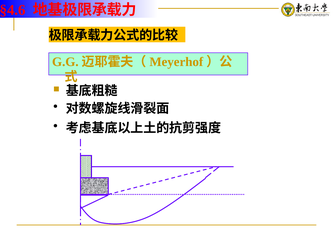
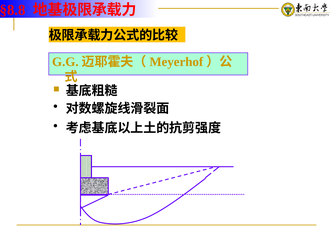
§4.6: §4.6 -> §8.8
